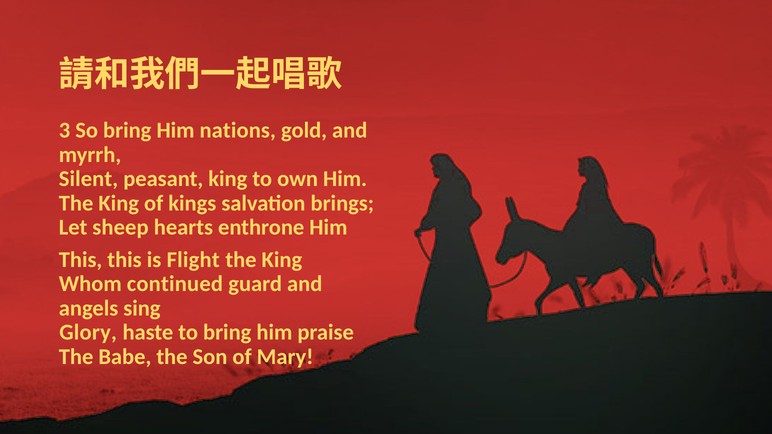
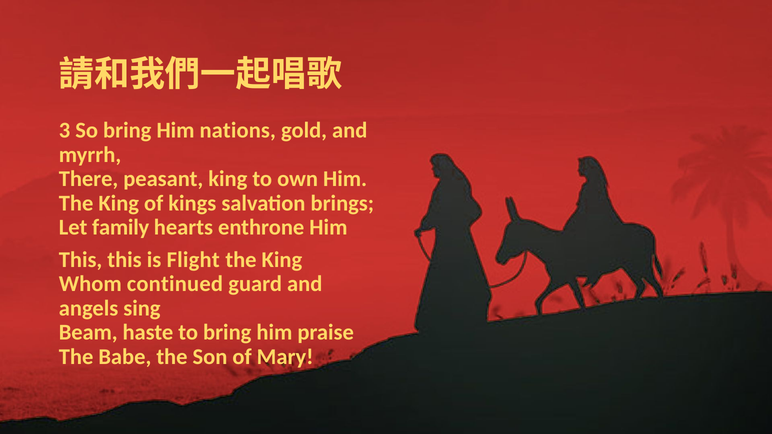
Silent: Silent -> There
sheep: sheep -> family
Glory: Glory -> Beam
